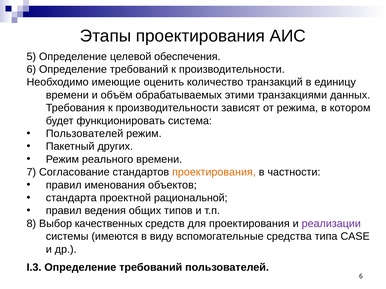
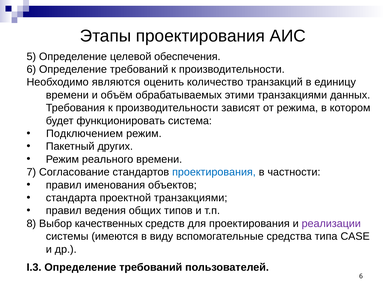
имеющие: имеющие -> являются
Пользователей at (85, 134): Пользователей -> Подключением
проектирования at (214, 172) colour: orange -> blue
проектной рациональной: рациональной -> транзакциями
